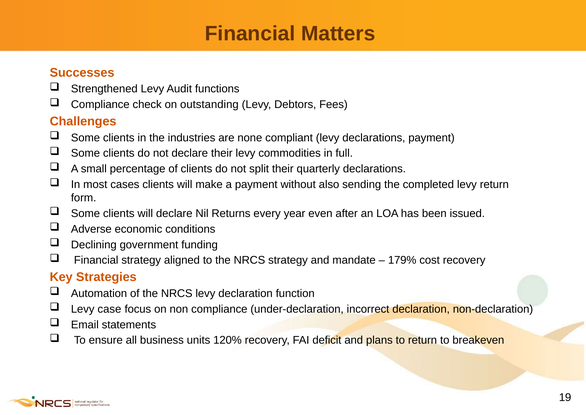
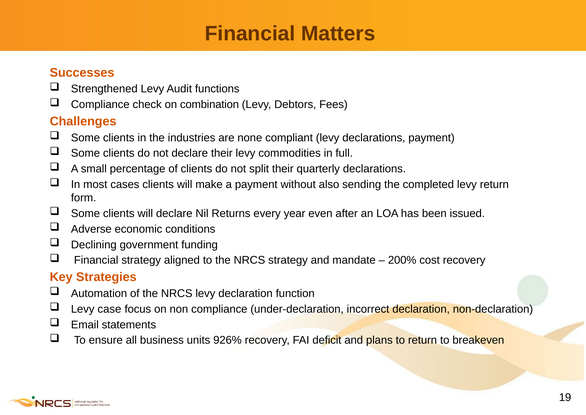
outstanding: outstanding -> combination
179%: 179% -> 200%
120%: 120% -> 926%
